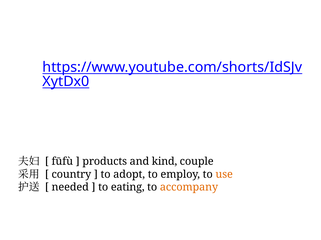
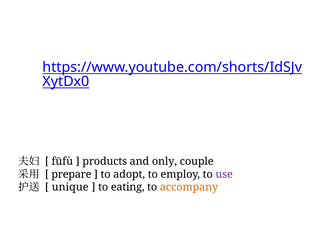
kind: kind -> only
country: country -> prepare
use colour: orange -> purple
needed: needed -> unique
